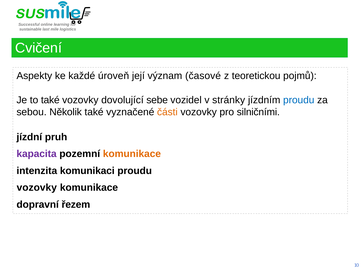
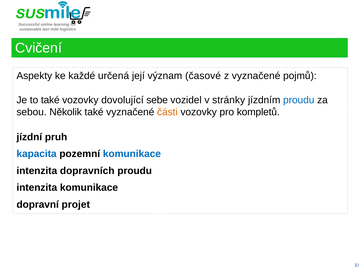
úroveň: úroveň -> určená
z teoretickou: teoretickou -> vyznačené
silničními: silničními -> kompletů
kapacita colour: purple -> blue
komunikace at (132, 154) colour: orange -> blue
komunikaci: komunikaci -> dopravních
vozovky at (37, 187): vozovky -> intenzita
řezem: řezem -> projet
